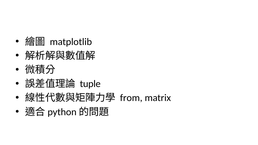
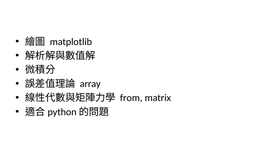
tuple: tuple -> array
